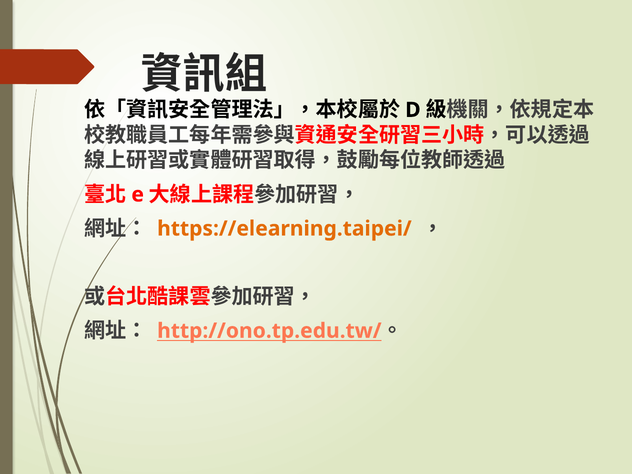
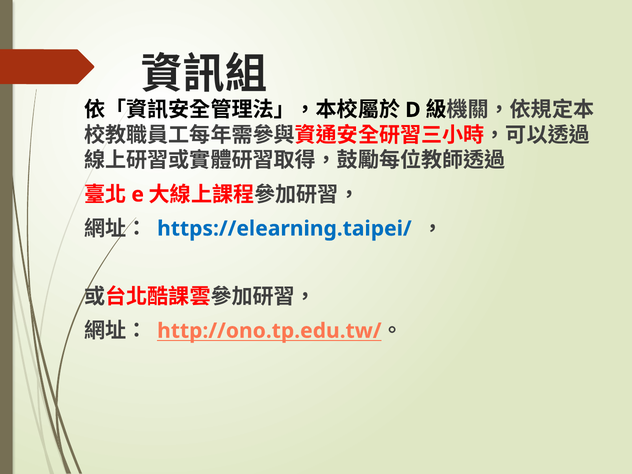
https://elearning.taipei/ colour: orange -> blue
